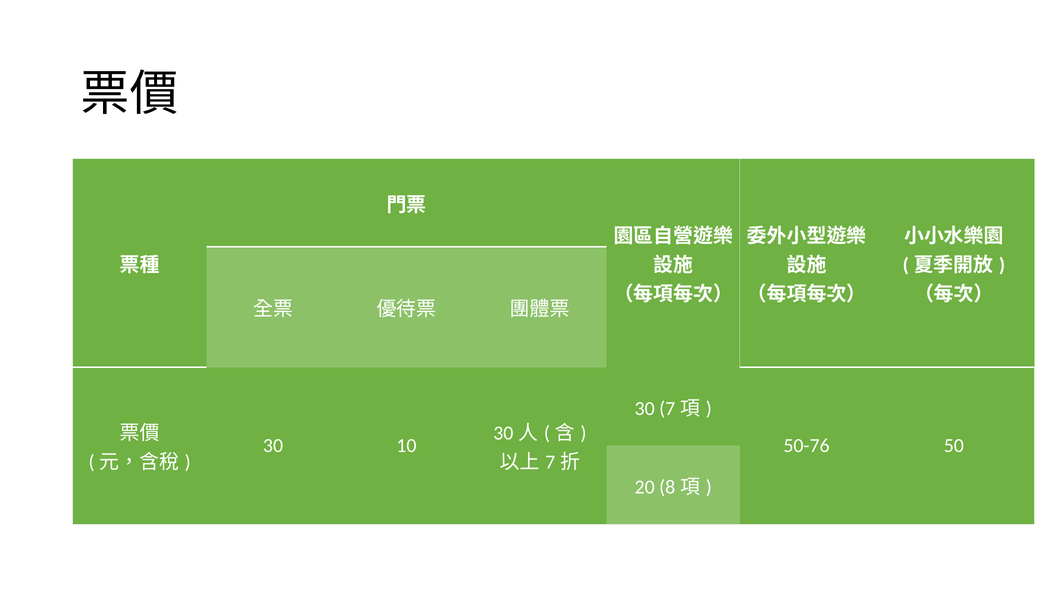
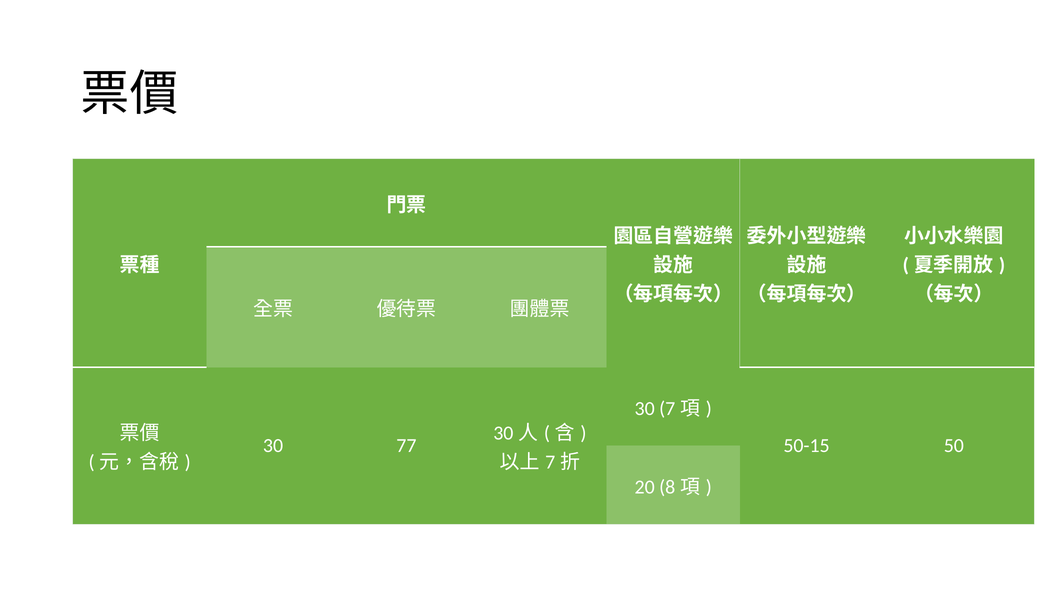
10: 10 -> 77
50-76: 50-76 -> 50-15
